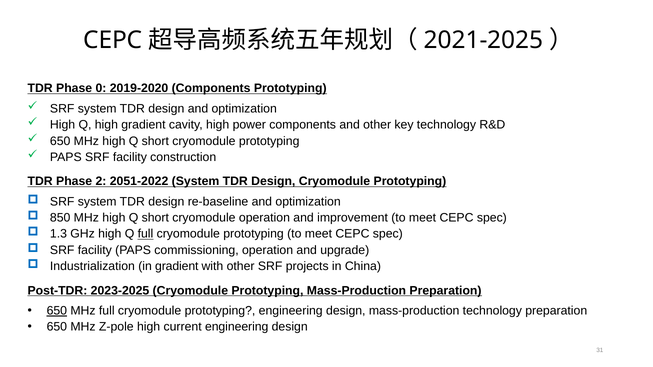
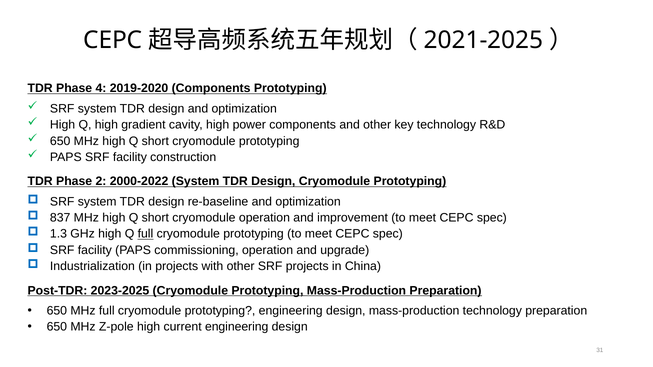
0: 0 -> 4
2051-2022: 2051-2022 -> 2000-2022
850: 850 -> 837
in gradient: gradient -> projects
650 at (57, 311) underline: present -> none
